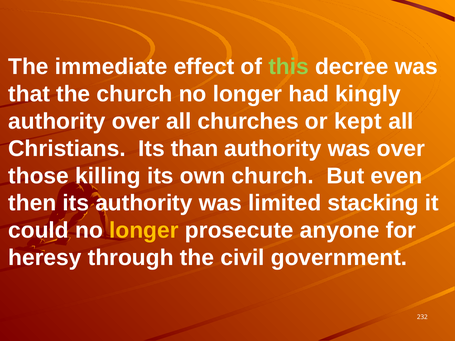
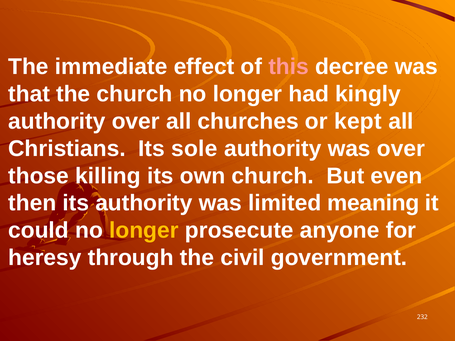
this colour: light green -> pink
than: than -> sole
stacking: stacking -> meaning
